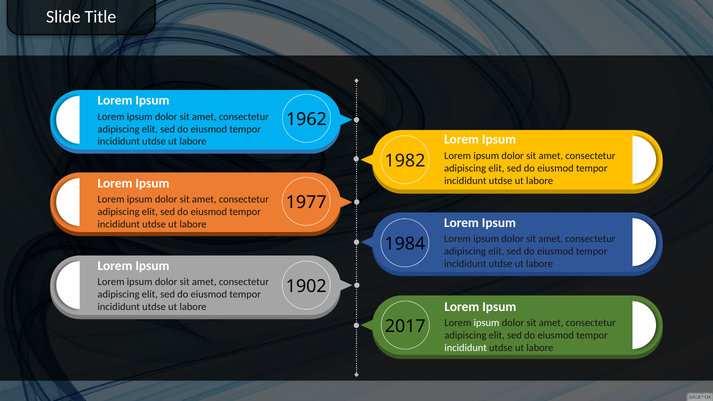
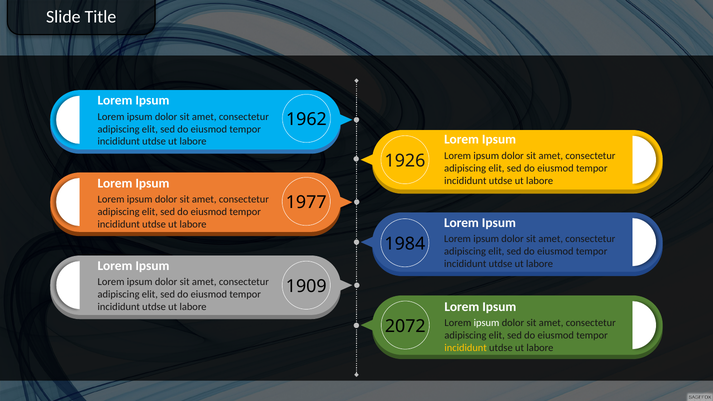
1982: 1982 -> 1926
1902: 1902 -> 1909
2017: 2017 -> 2072
incididunt at (466, 348) colour: white -> yellow
